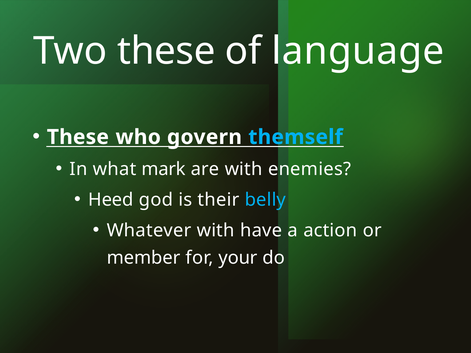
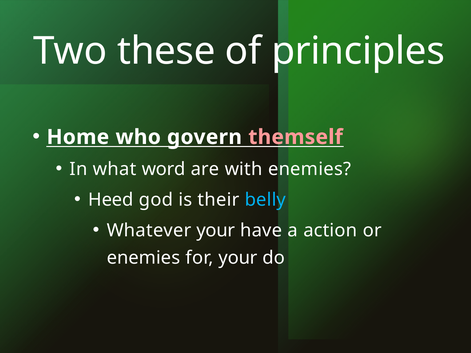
language: language -> principles
These at (78, 137): These -> Home
themself colour: light blue -> pink
mark: mark -> word
Whatever with: with -> your
member at (143, 258): member -> enemies
